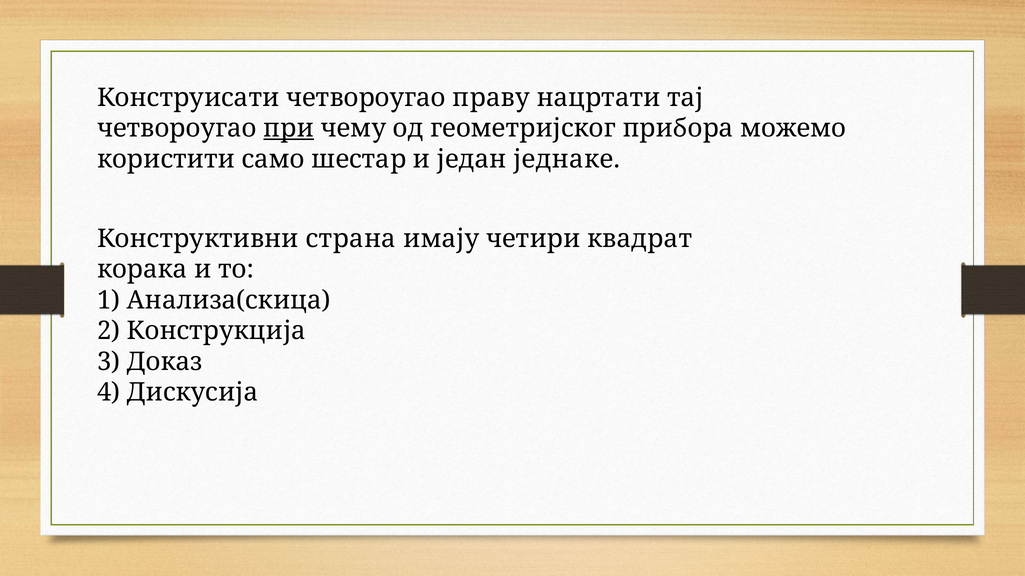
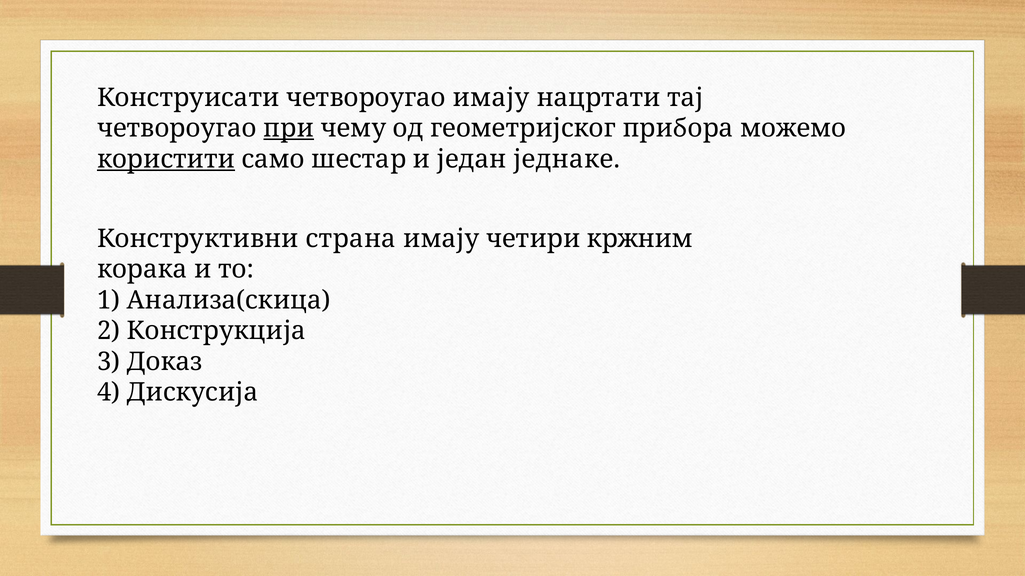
четвороугао праву: праву -> имају
користити underline: none -> present
квадрат: квадрат -> кржним
